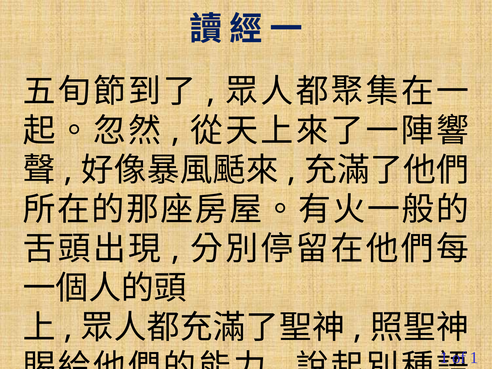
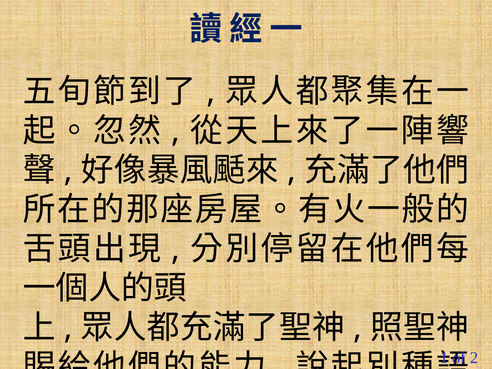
1 at (474, 358): 1 -> 2
